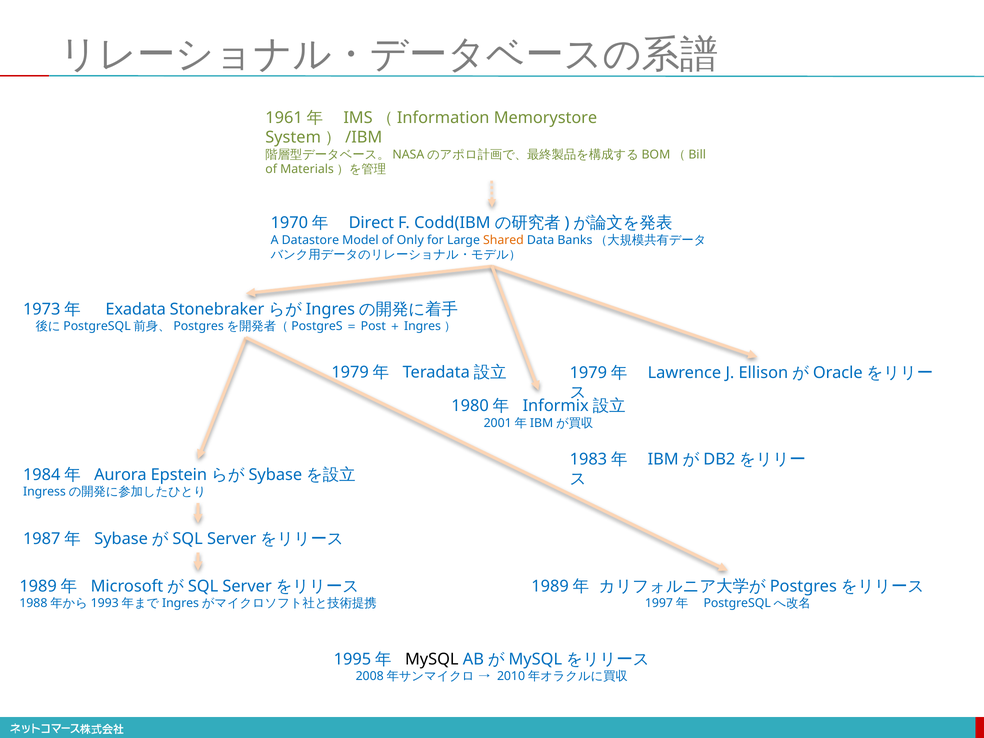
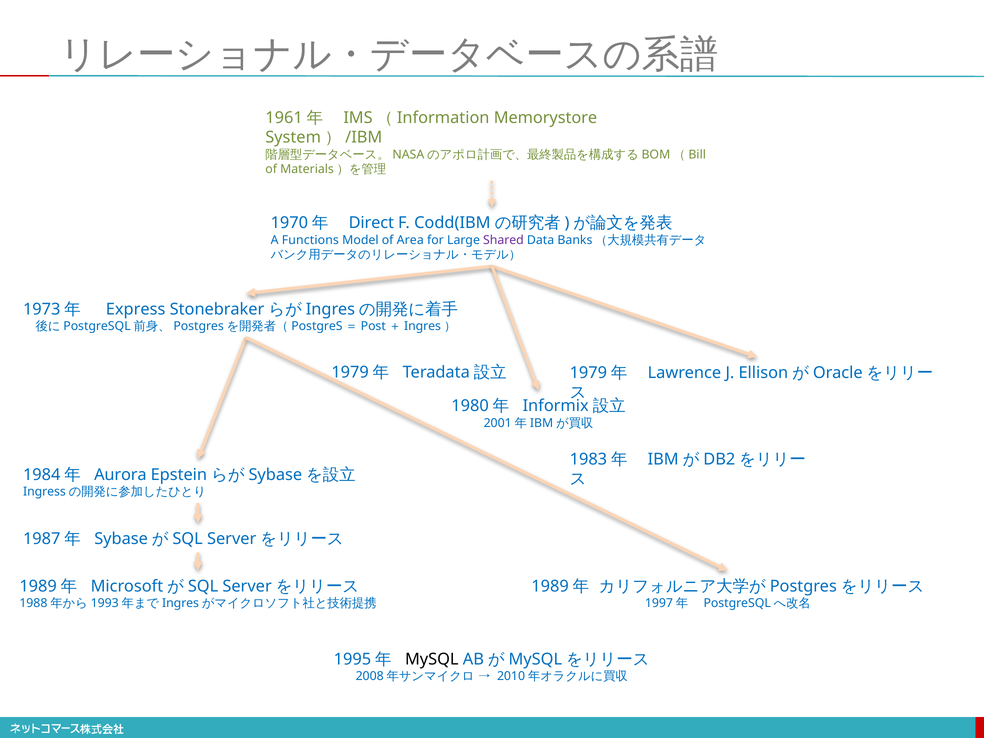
Datastore: Datastore -> Functions
Only: Only -> Area
Shared colour: orange -> purple
Exadata: Exadata -> Express
